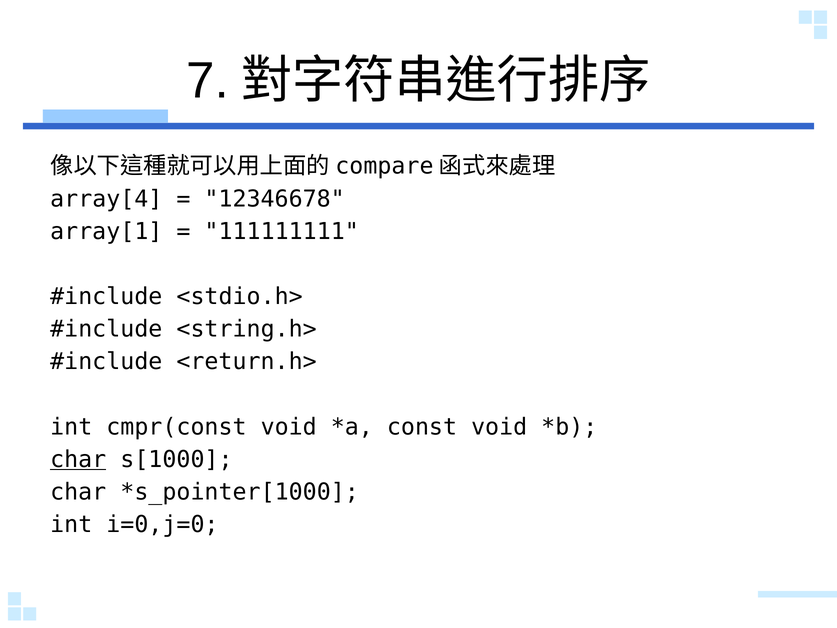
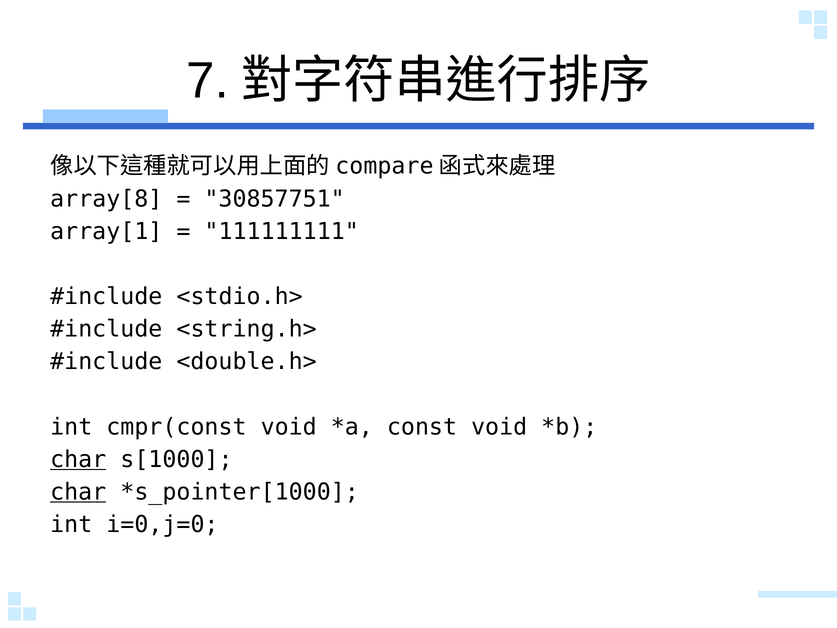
array[4: array[4 -> array[8
12346678: 12346678 -> 30857751
<return.h>: <return.h> -> <double.h>
char at (78, 492) underline: none -> present
